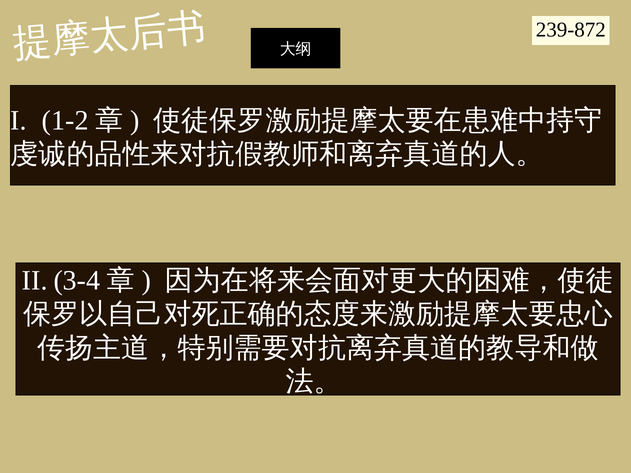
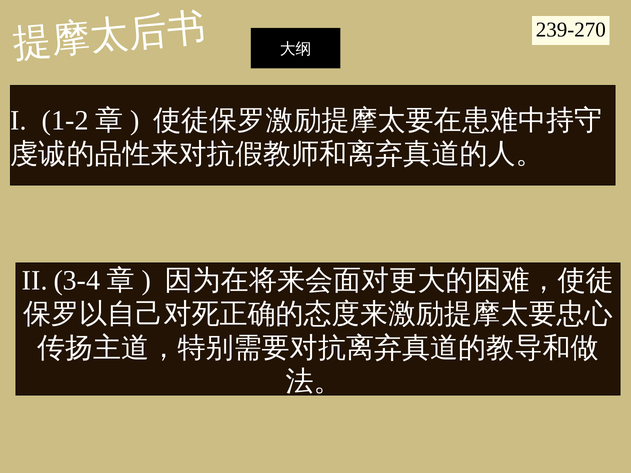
239-872: 239-872 -> 239-270
